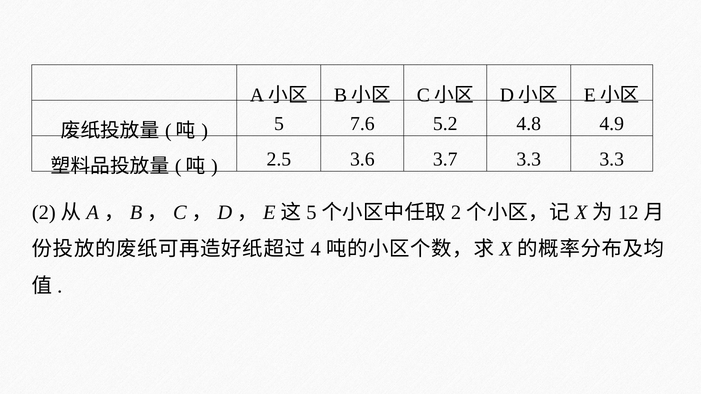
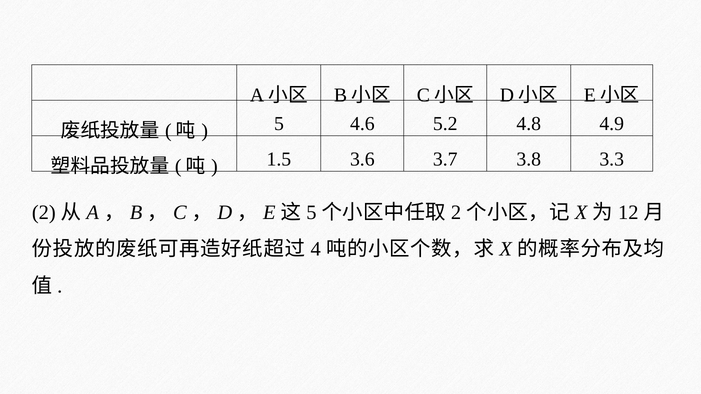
7.6: 7.6 -> 4.6
2.5: 2.5 -> 1.5
3.7 3.3: 3.3 -> 3.8
